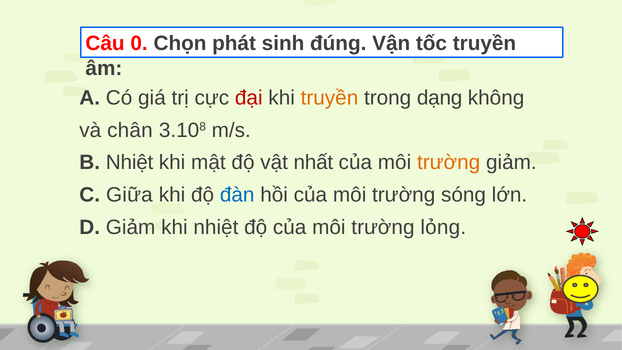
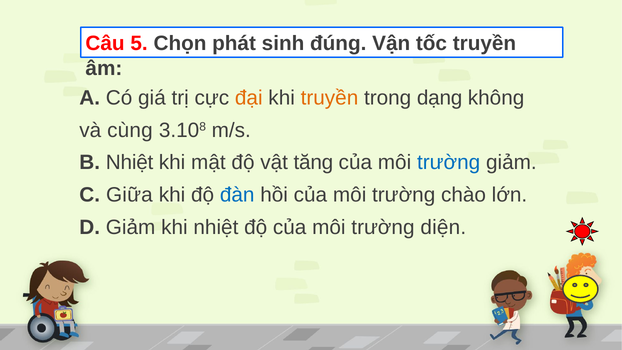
0: 0 -> 5
đại colour: red -> orange
chân: chân -> cùng
nhất: nhất -> tăng
trường at (449, 163) colour: orange -> blue
sóng: sóng -> chào
lỏng: lỏng -> diện
